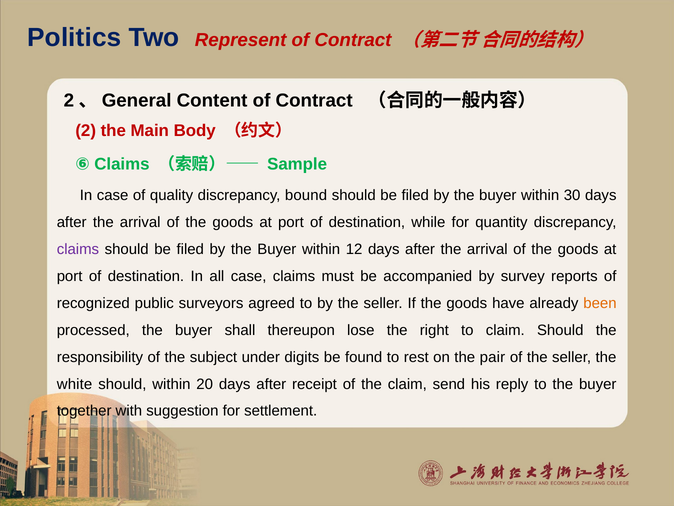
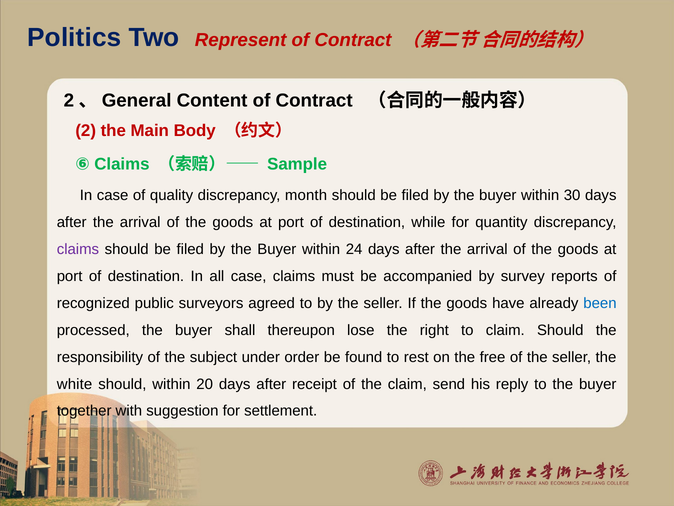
bound: bound -> month
12: 12 -> 24
been colour: orange -> blue
digits: digits -> order
pair: pair -> free
